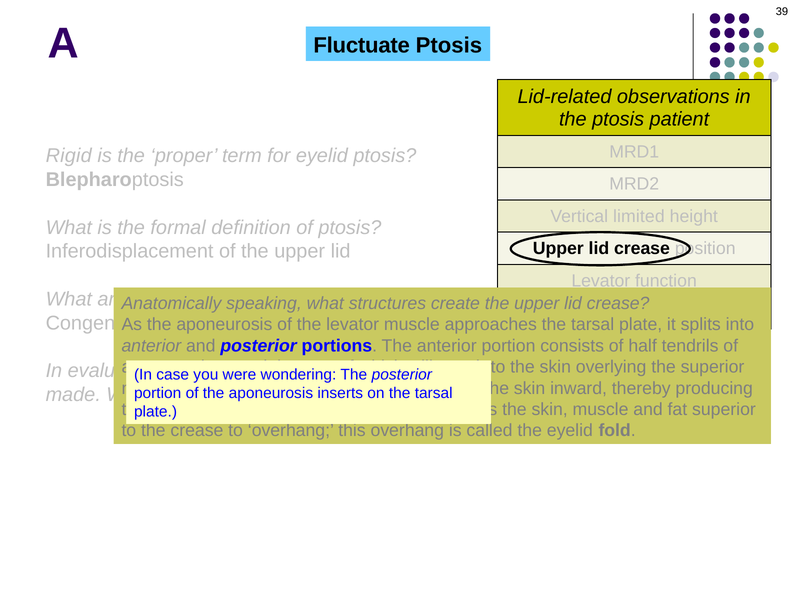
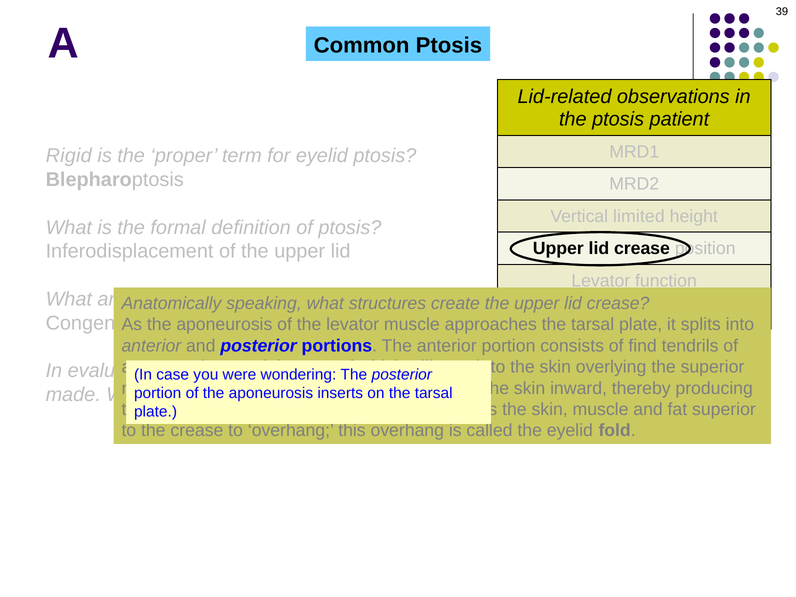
Fluctuate: Fluctuate -> Common
half: half -> find
